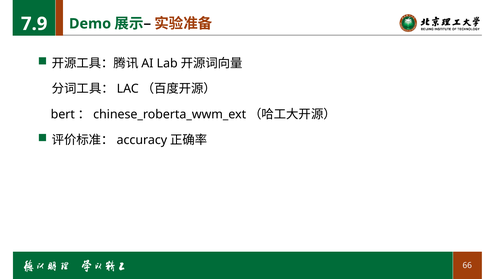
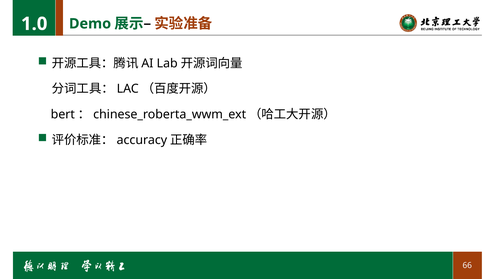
7.9: 7.9 -> 1.0
